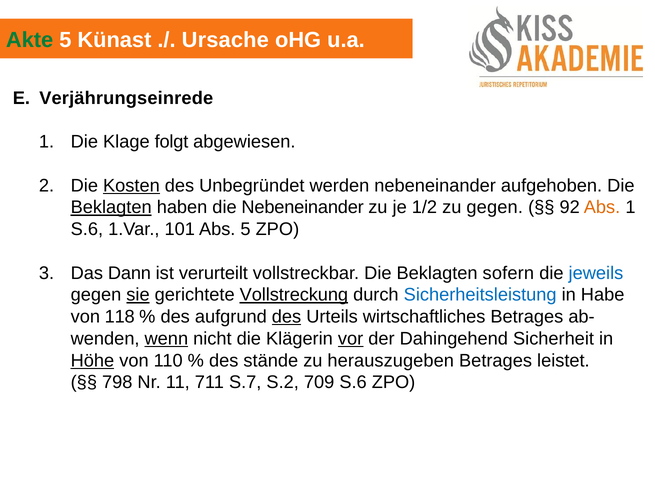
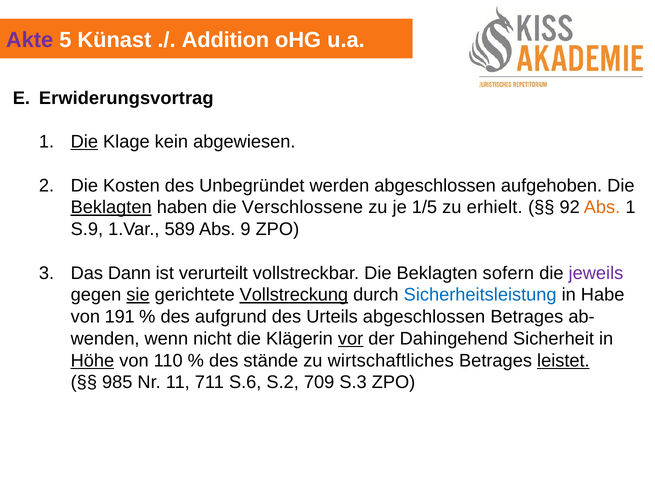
Akte colour: green -> purple
Ursache: Ursache -> Addition
Verjährungseinrede: Verjährungseinrede -> Erwiderungsvortrag
Die at (84, 142) underline: none -> present
folgt: folgt -> kein
Kosten underline: present -> none
werden nebeneinander: nebeneinander -> abgeschlossen
die Nebeneinander: Nebeneinander -> Verschlossene
1/2: 1/2 -> 1/5
zu gegen: gegen -> erhielt
S.6 at (87, 229): S.6 -> S.9
101: 101 -> 589
Abs 5: 5 -> 9
jeweils colour: blue -> purple
118: 118 -> 191
des at (287, 316) underline: present -> none
Urteils wirtschaftliches: wirtschaftliches -> abgeschlossen
wenn underline: present -> none
herauszugeben: herauszugeben -> wirtschaftliches
leistet underline: none -> present
798: 798 -> 985
S.7: S.7 -> S.6
709 S.6: S.6 -> S.3
